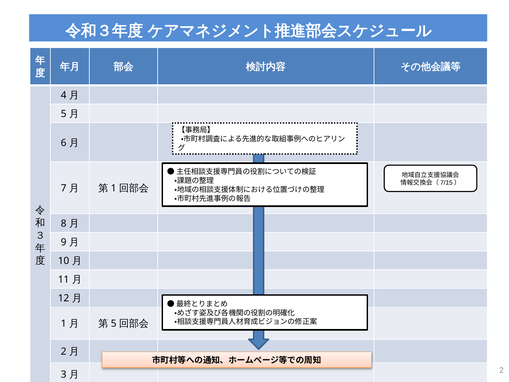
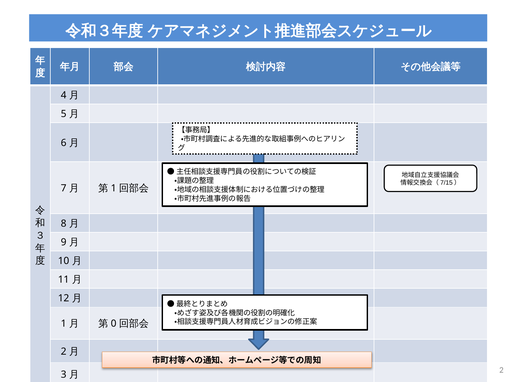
5 at (114, 324): 5 -> 0
